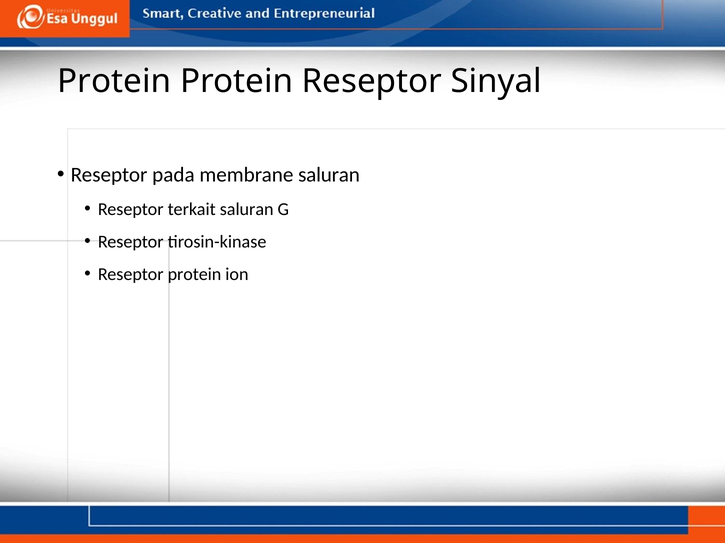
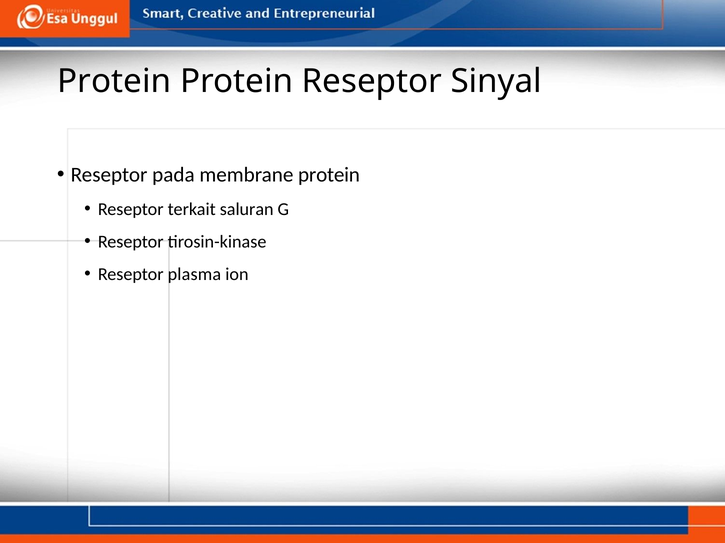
membrane saluran: saluran -> protein
Reseptor protein: protein -> plasma
